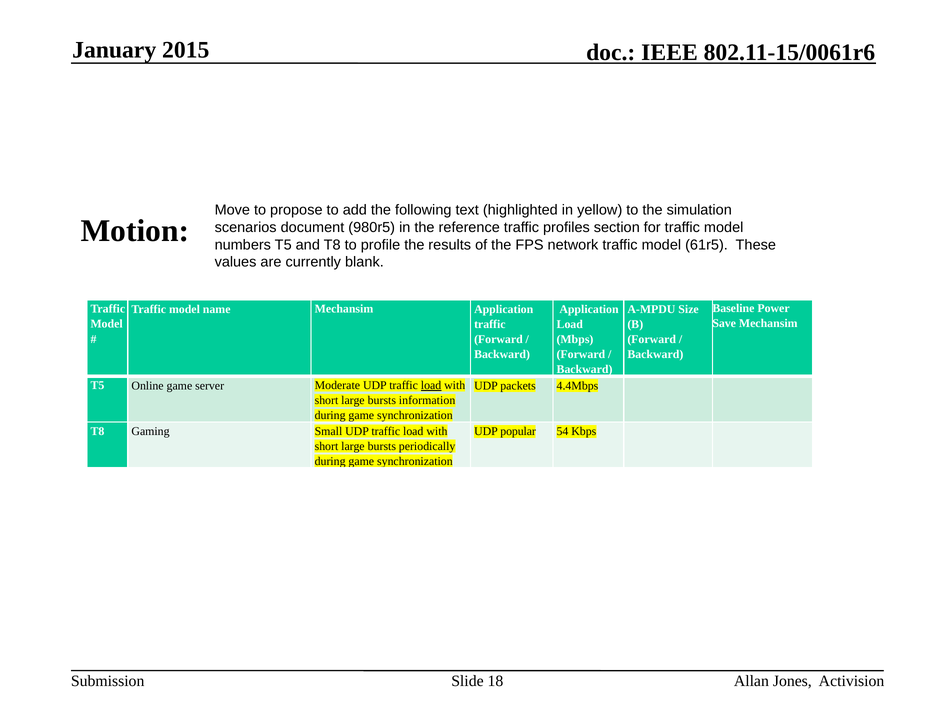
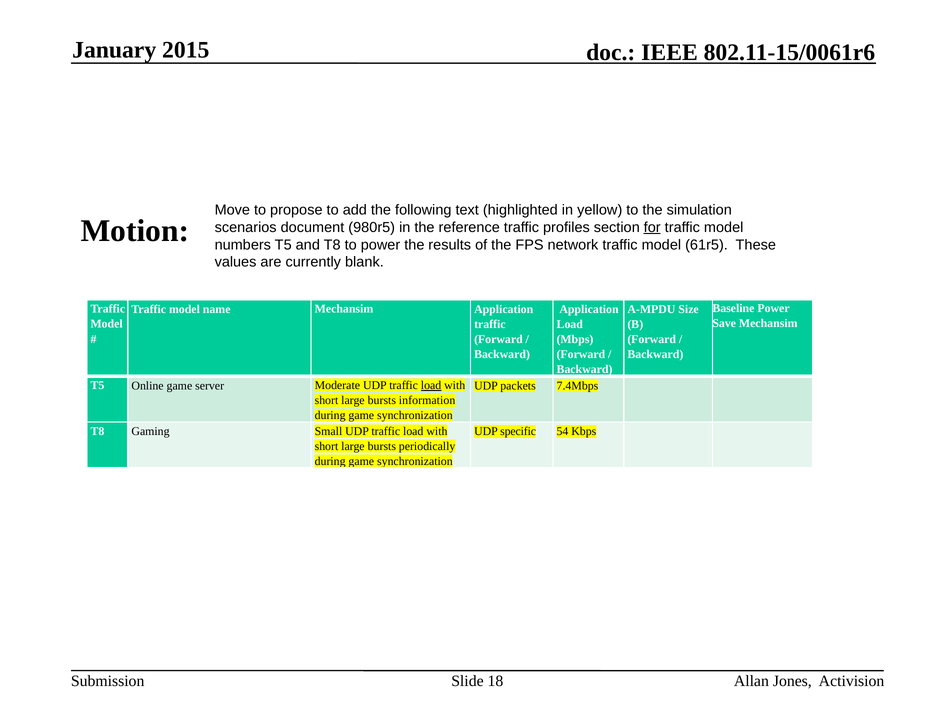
for underline: none -> present
to profile: profile -> power
4.4Mbps: 4.4Mbps -> 7.4Mbps
popular: popular -> specific
